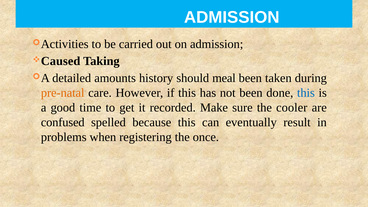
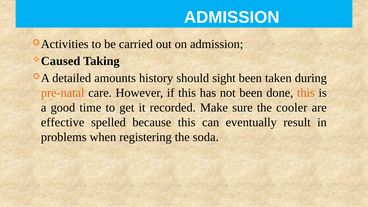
meal: meal -> sight
this at (306, 93) colour: blue -> orange
confused: confused -> effective
once: once -> soda
